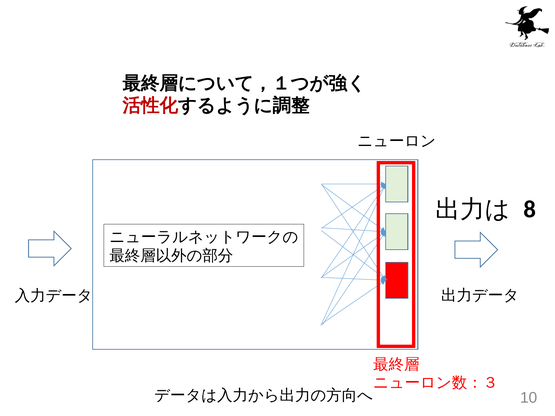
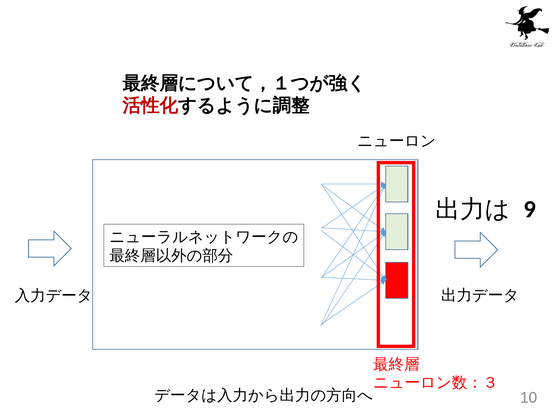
8: 8 -> 9
